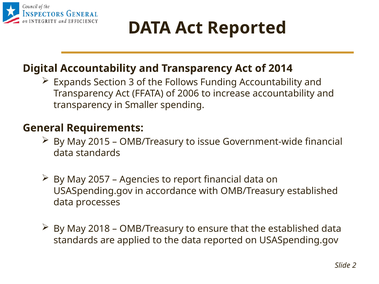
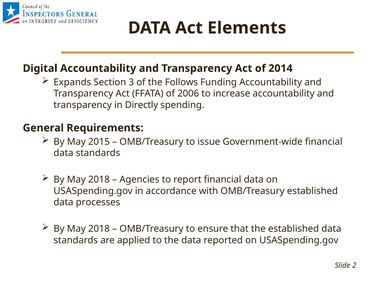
Act Reported: Reported -> Elements
Smaller: Smaller -> Directly
2057 at (99, 180): 2057 -> 2018
